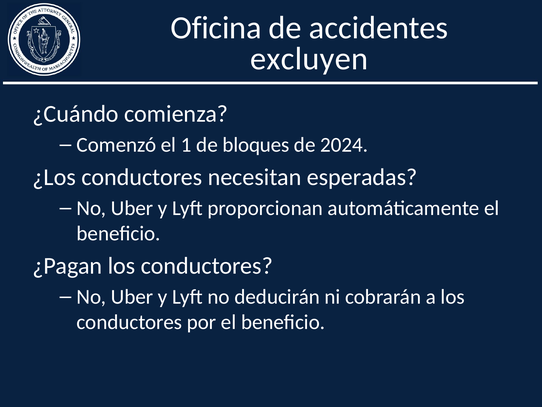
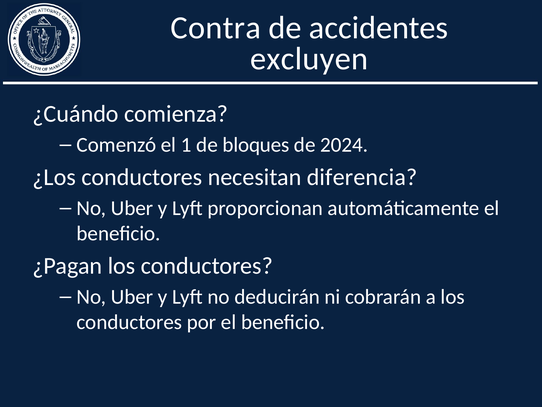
Oficina: Oficina -> Contra
esperadas: esperadas -> diferencia
